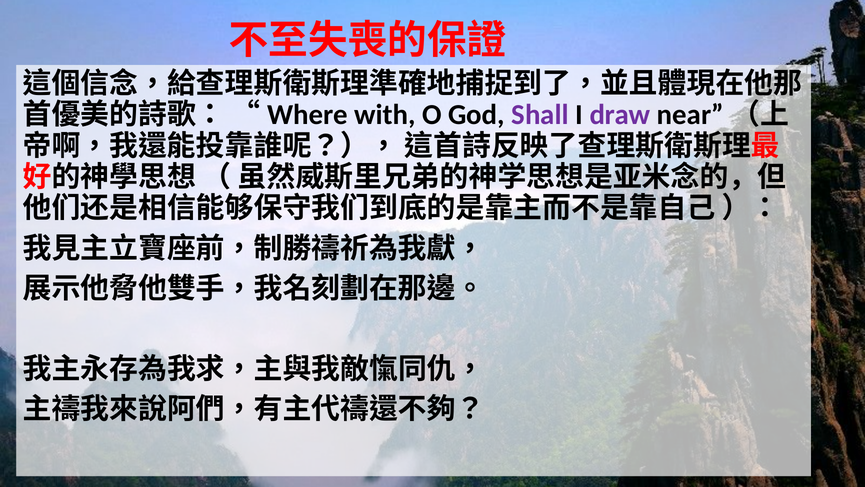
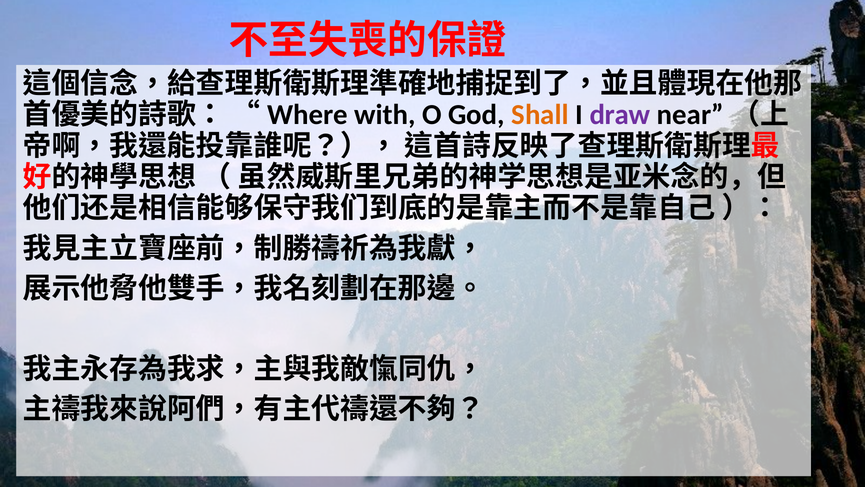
Shall colour: purple -> orange
